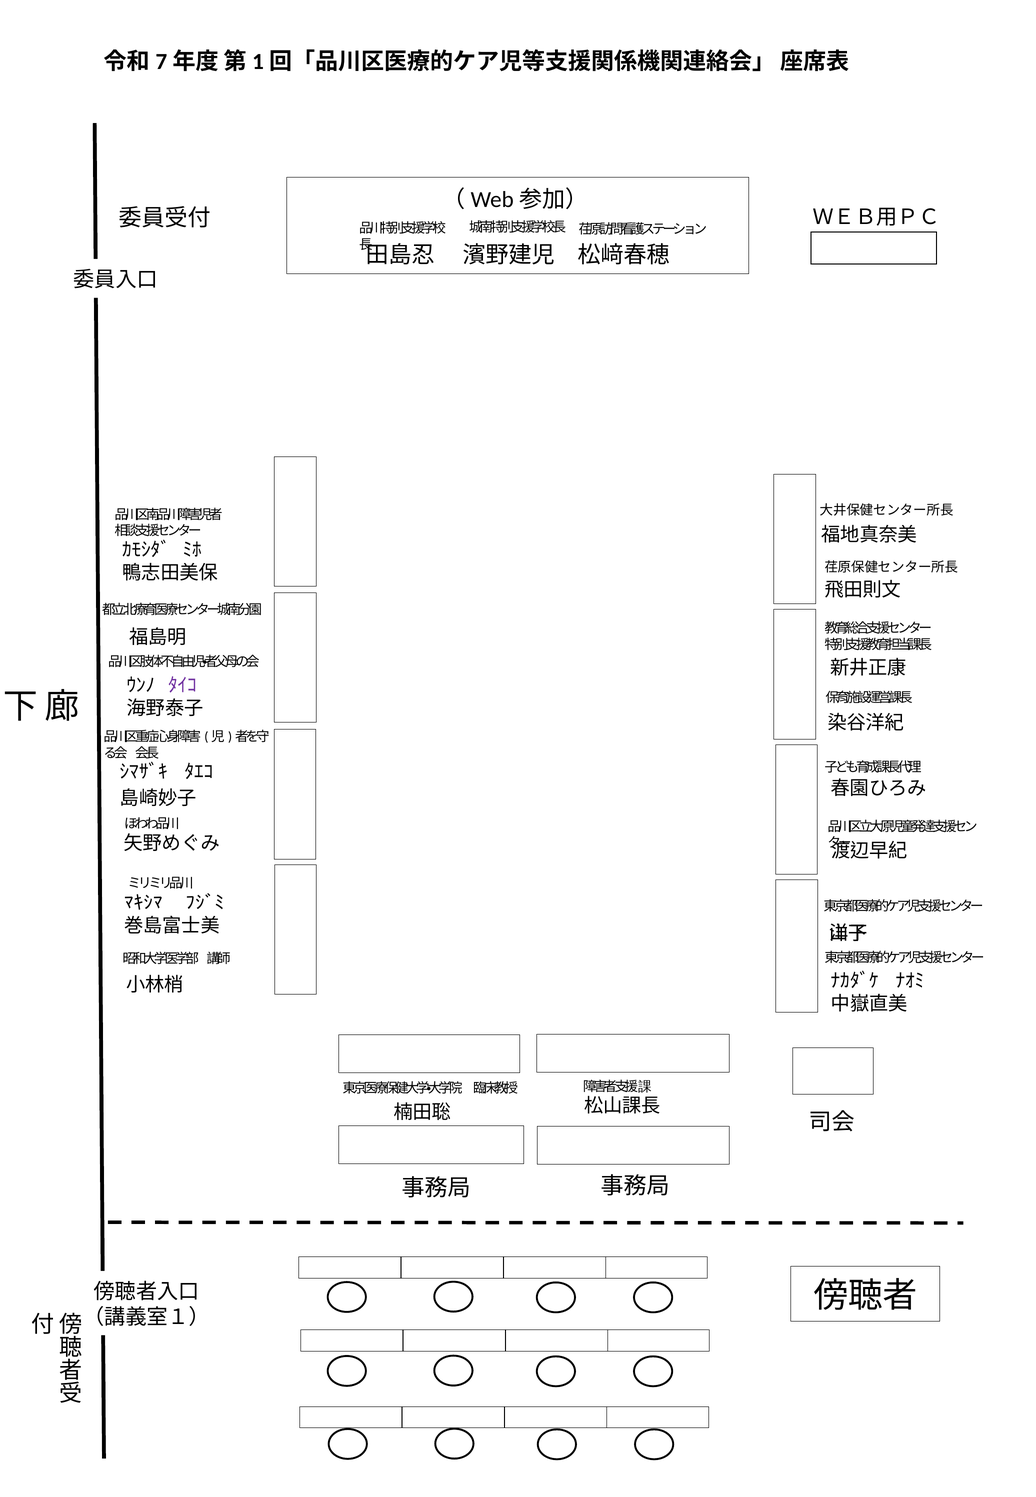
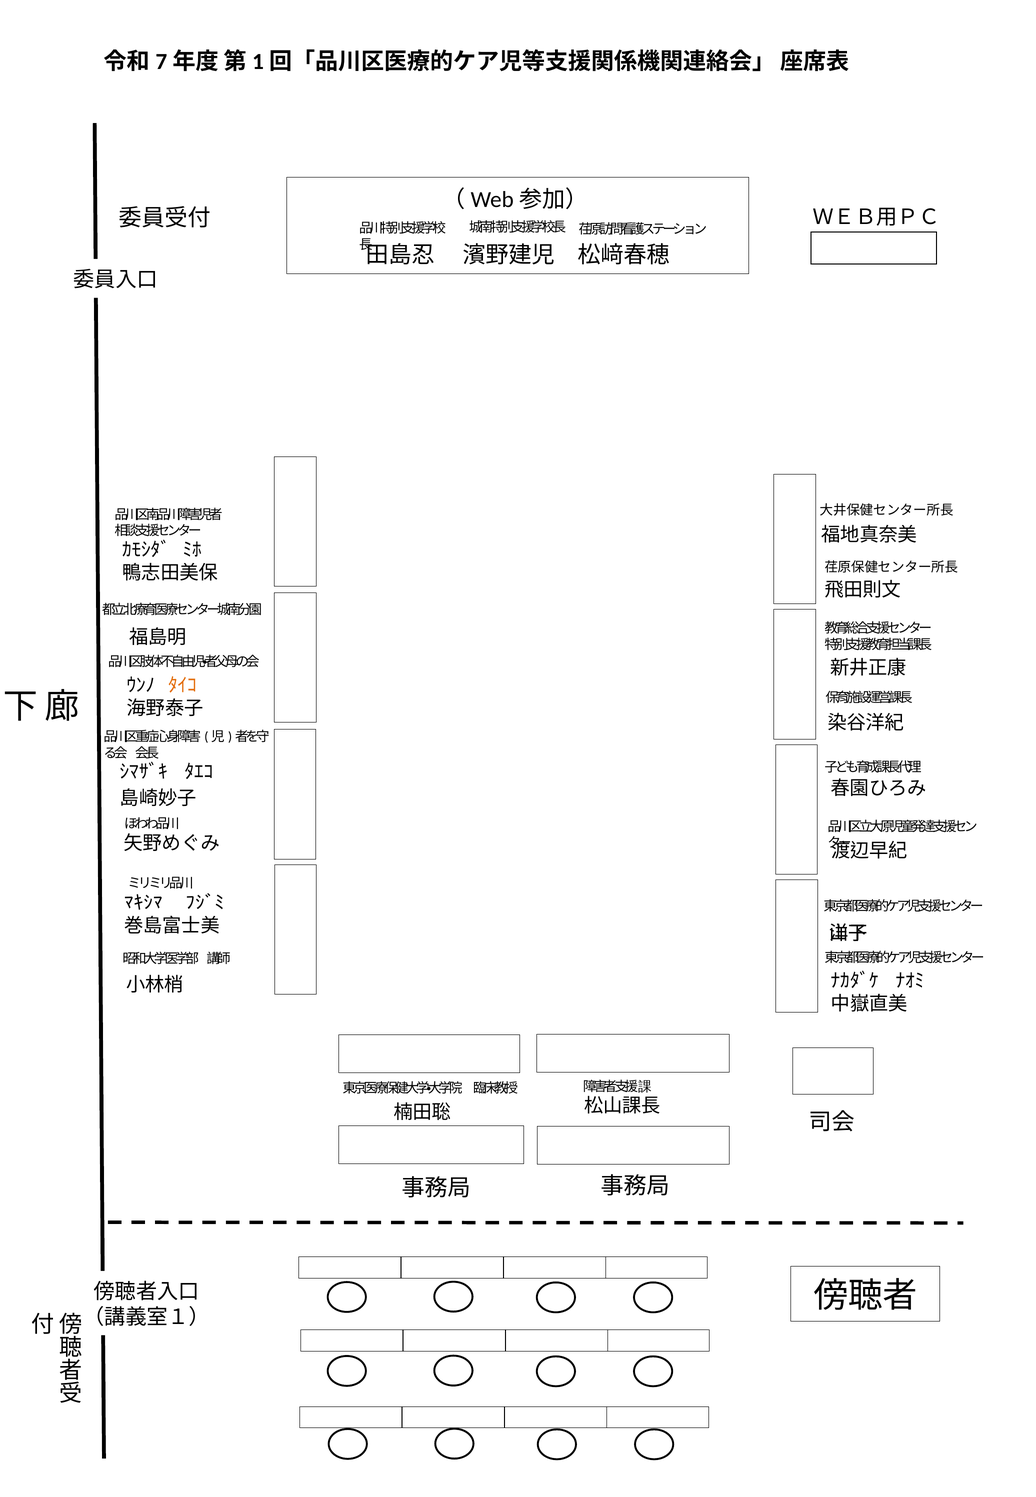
ﾀｲｺ colour: purple -> orange
